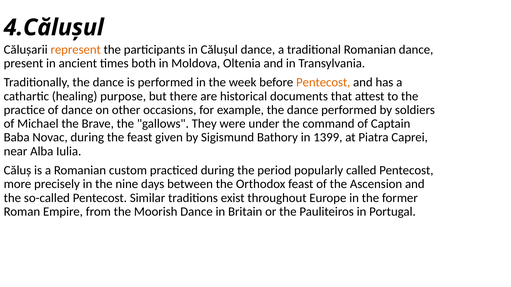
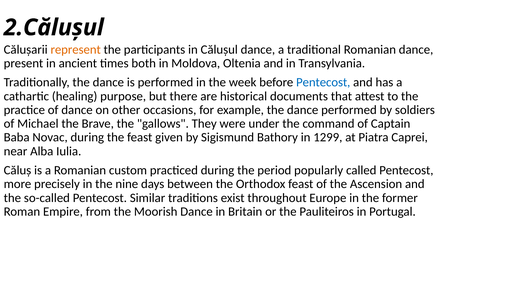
4.Călușul: 4.Călușul -> 2.Călușul
Pentecost at (323, 82) colour: orange -> blue
1399: 1399 -> 1299
